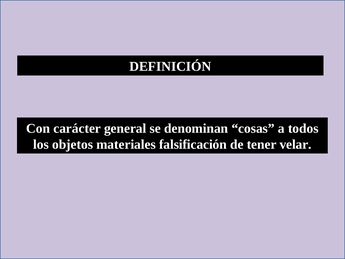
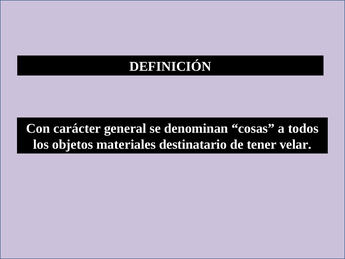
falsificación: falsificación -> destinatario
